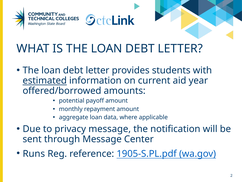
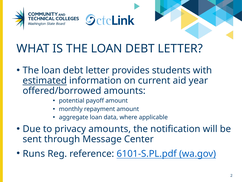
privacy message: message -> amounts
1905-S.PL.pdf: 1905-S.PL.pdf -> 6101-S.PL.pdf
